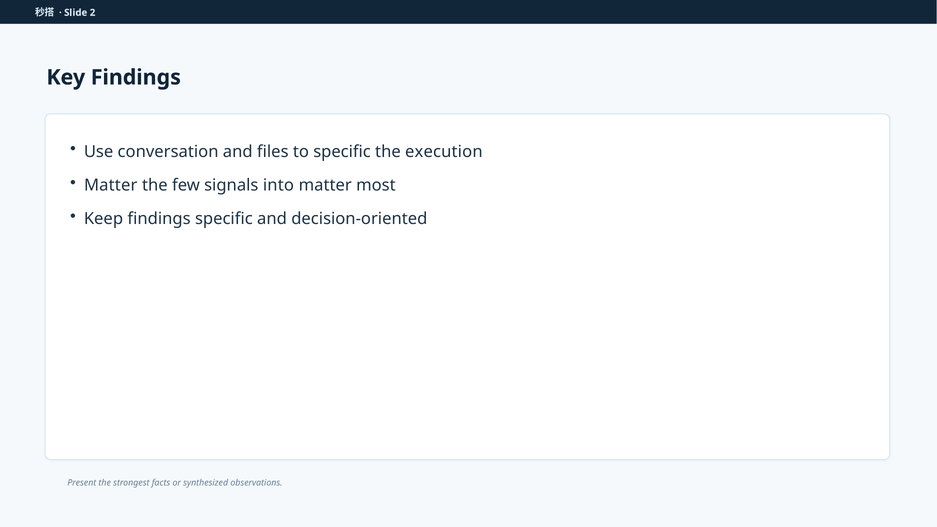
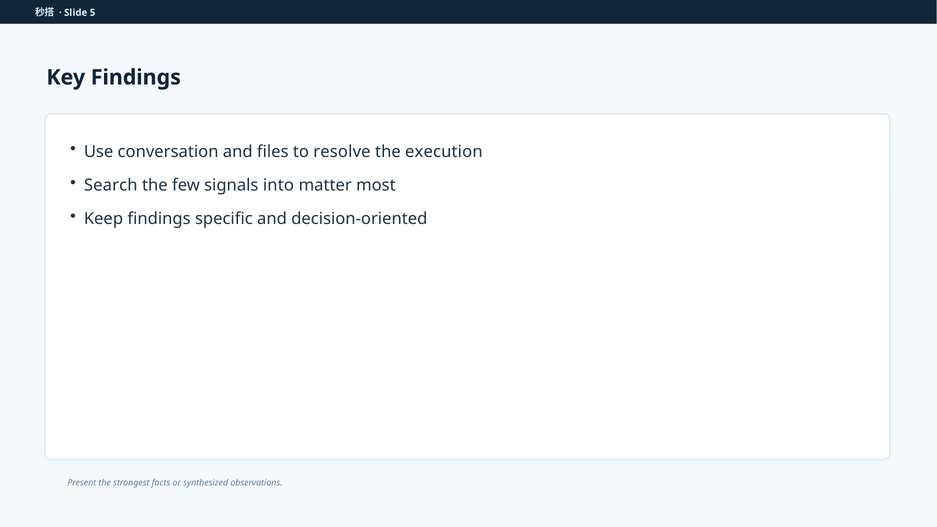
2: 2 -> 5
to specific: specific -> resolve
Matter at (111, 185): Matter -> Search
